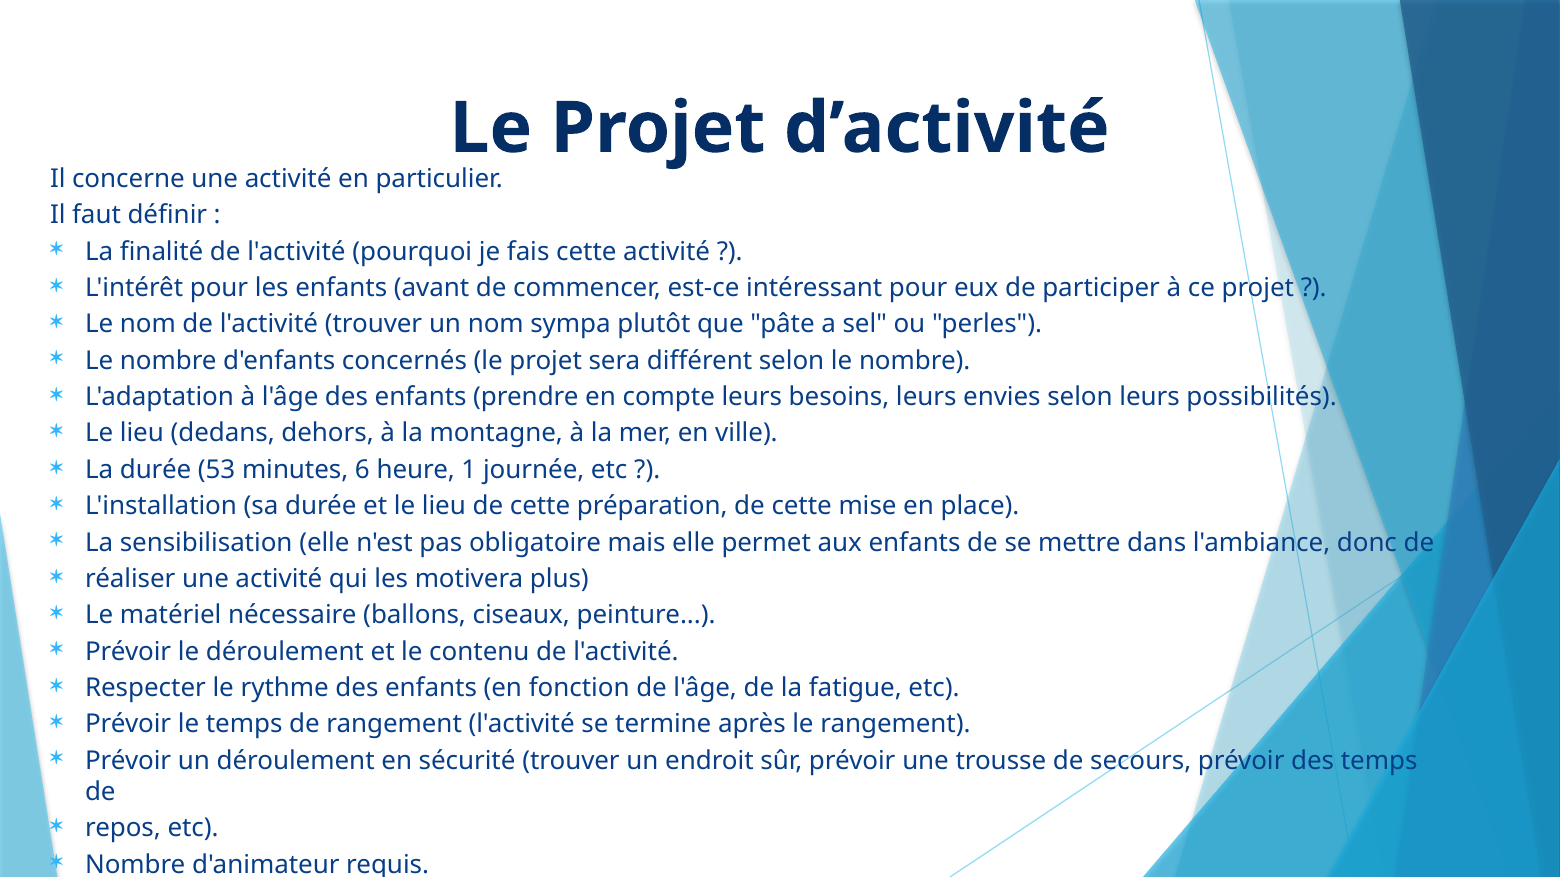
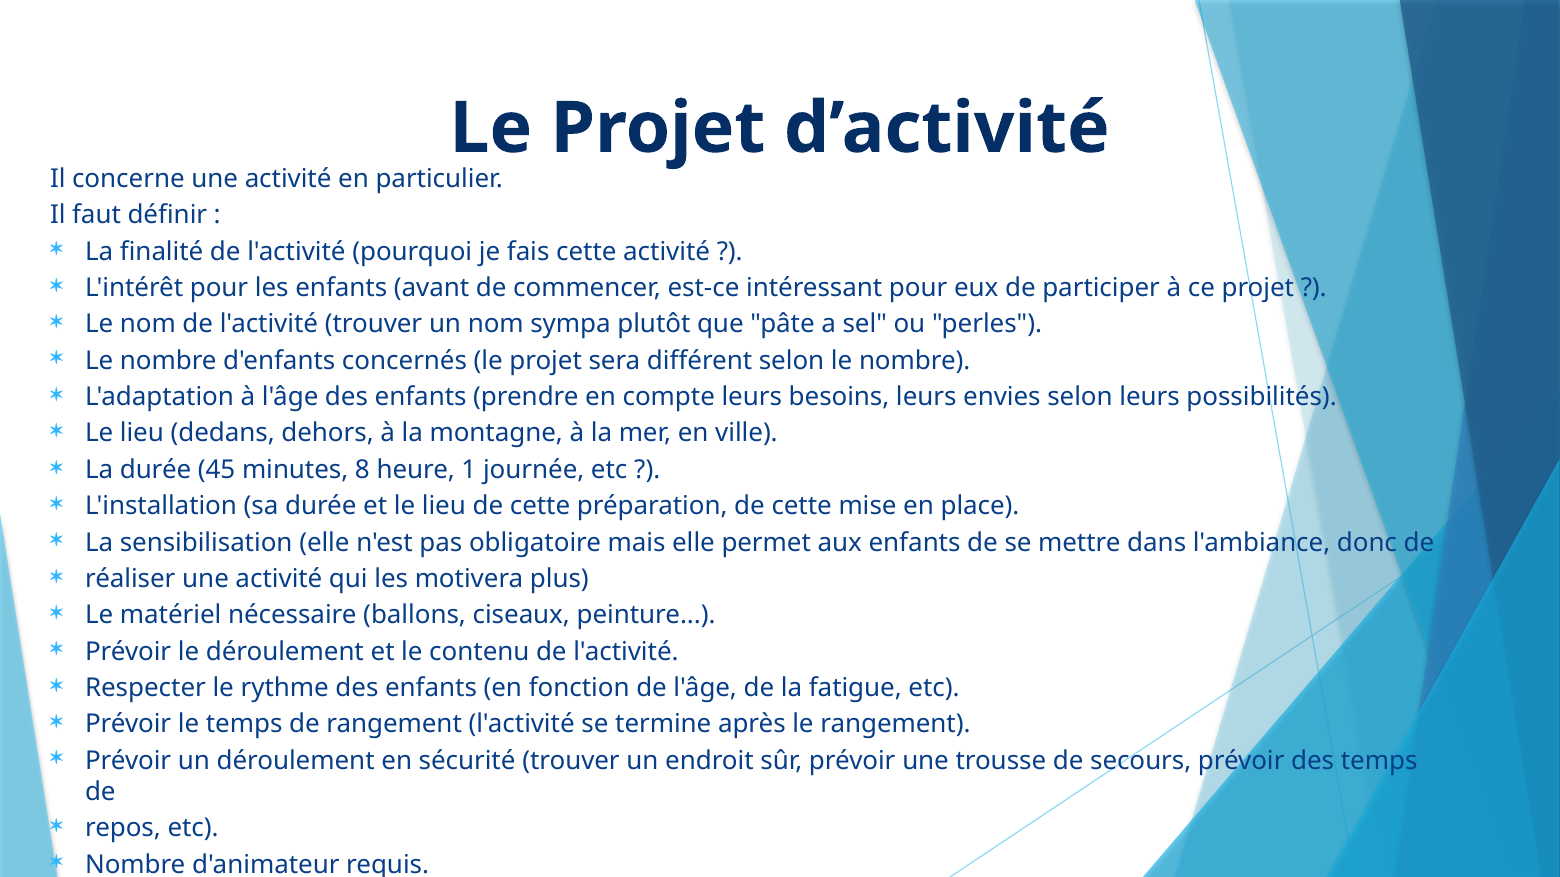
53: 53 -> 45
6: 6 -> 8
